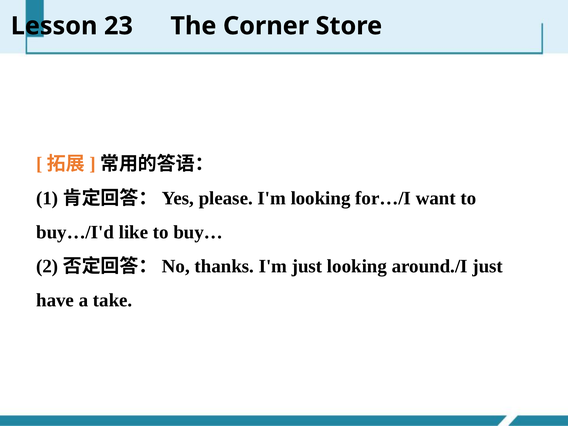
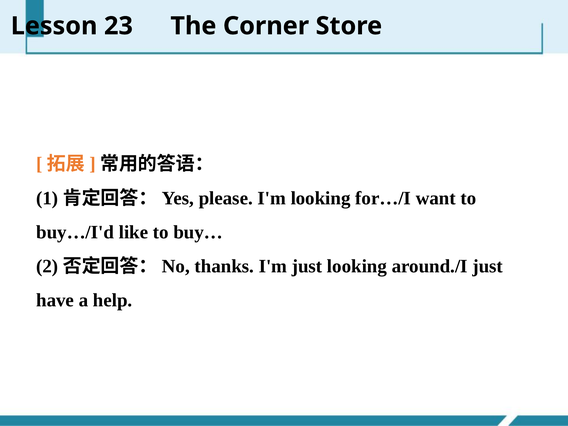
take: take -> help
